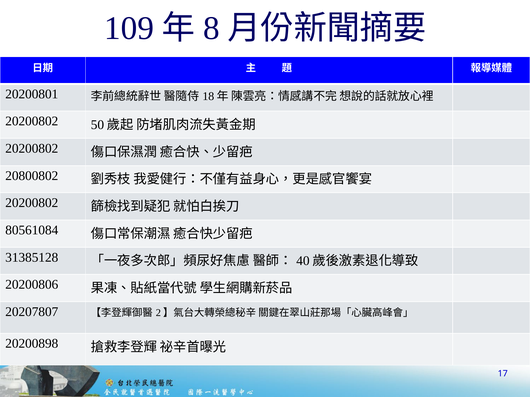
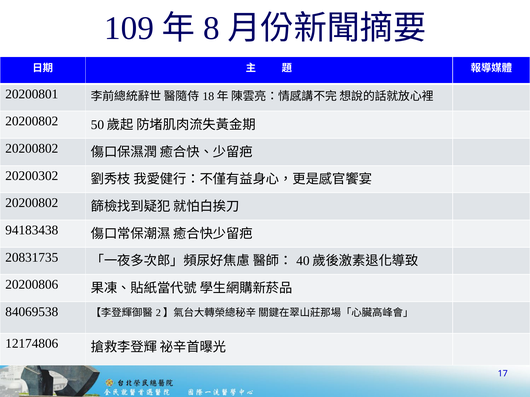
20800802: 20800802 -> 20200302
80561084: 80561084 -> 94183438
31385128: 31385128 -> 20831735
20207807: 20207807 -> 84069538
20200898: 20200898 -> 12174806
